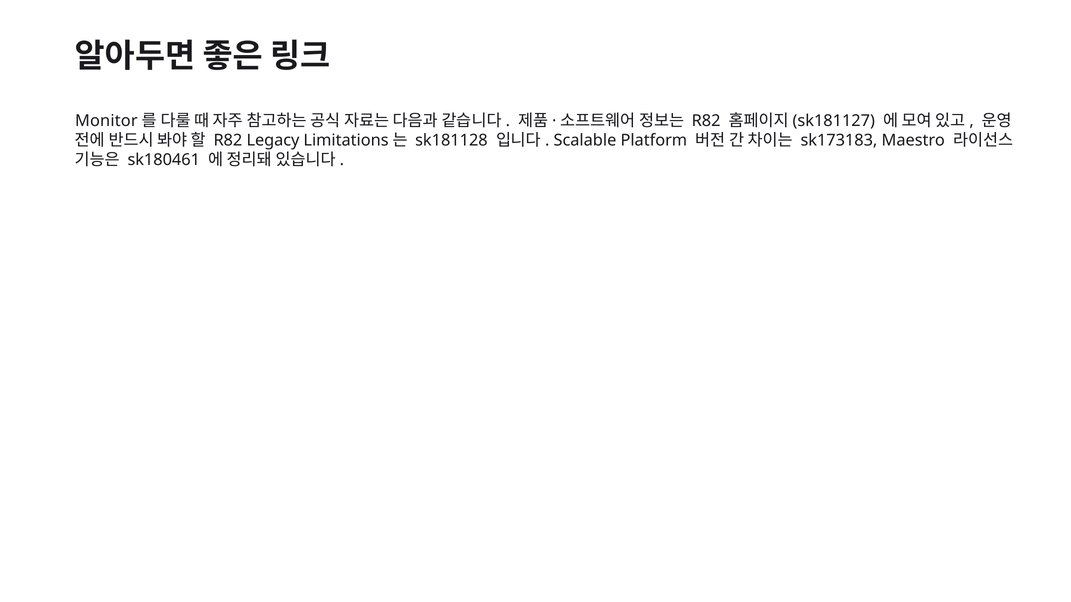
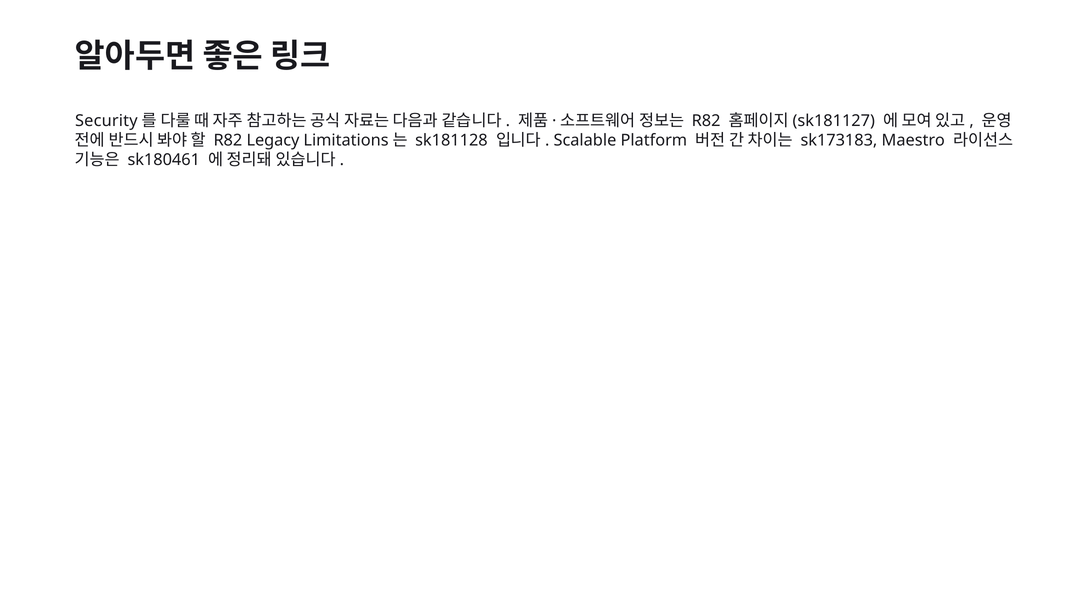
Monitor: Monitor -> Security
